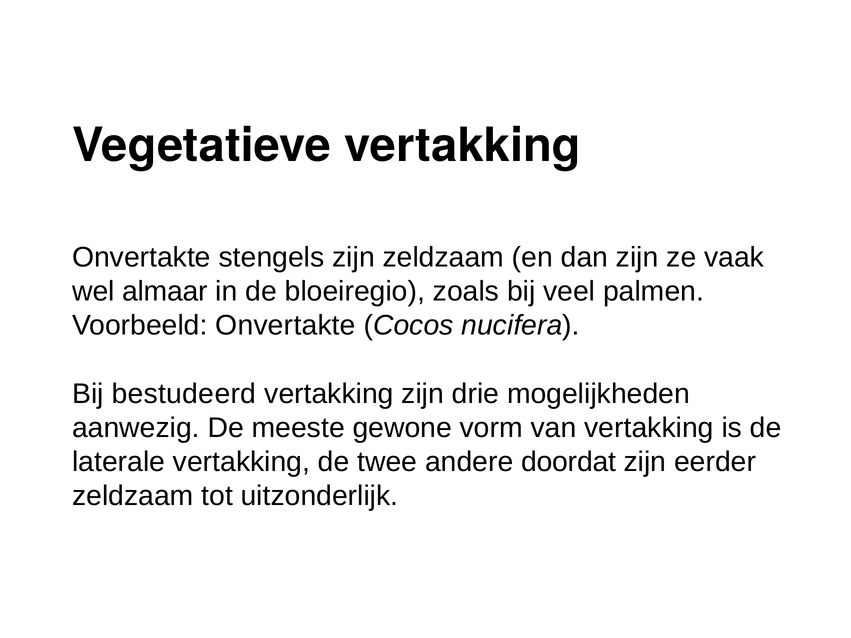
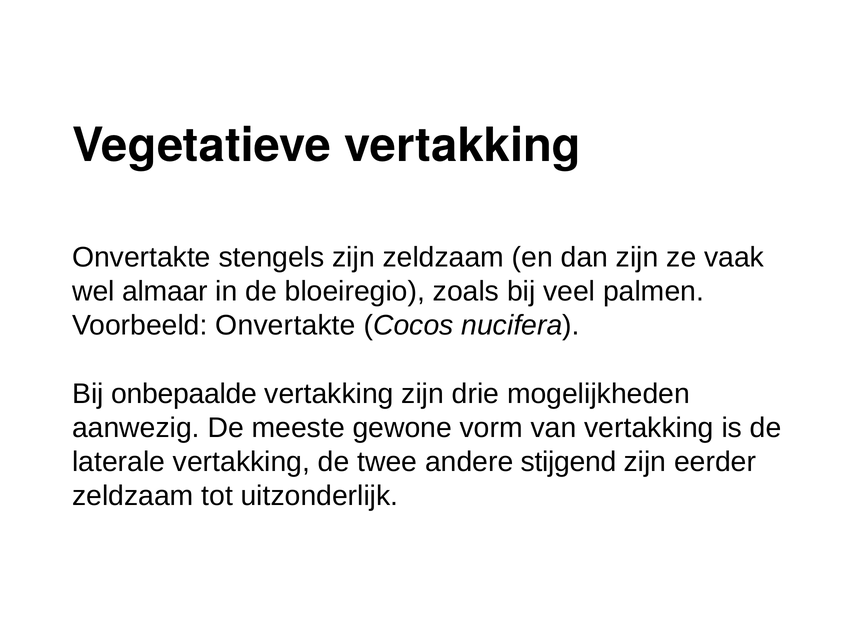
bestudeerd: bestudeerd -> onbepaalde
doordat: doordat -> stijgend
